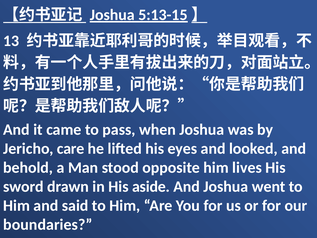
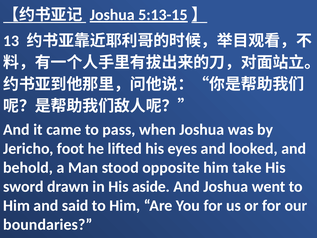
care: care -> foot
lives: lives -> take
